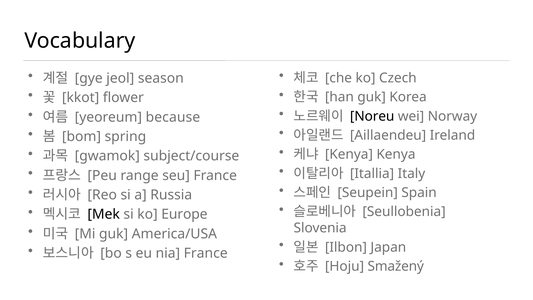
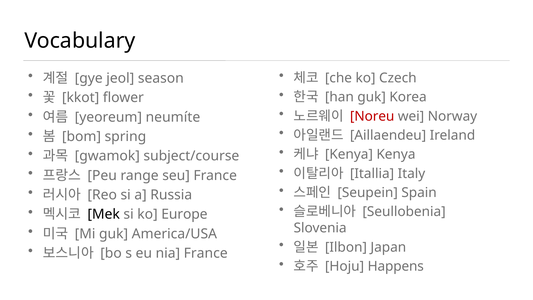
Noreu colour: black -> red
because: because -> neumíte
Smažený: Smažený -> Happens
